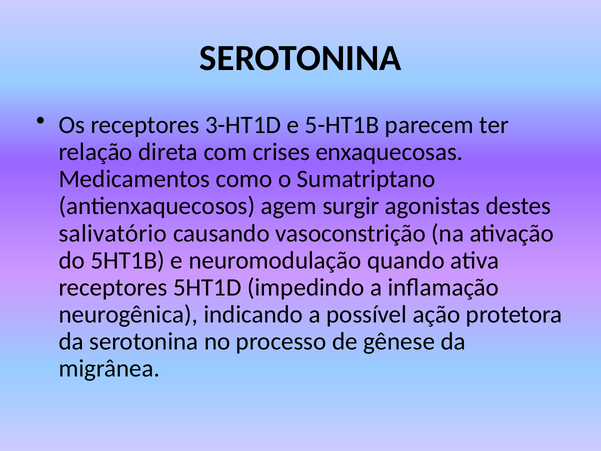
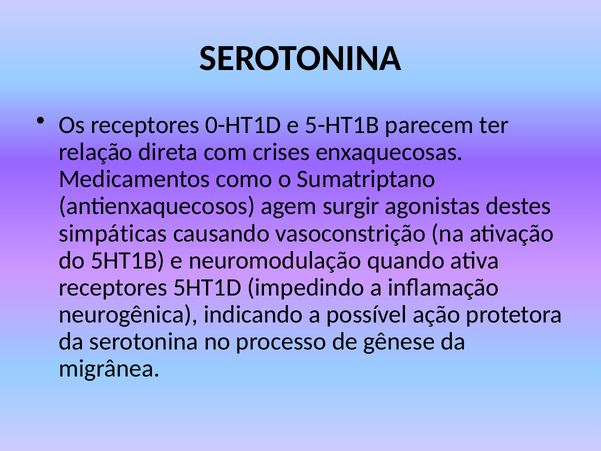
3-HT1D: 3-HT1D -> 0-HT1D
salivatório: salivatório -> simpáticas
